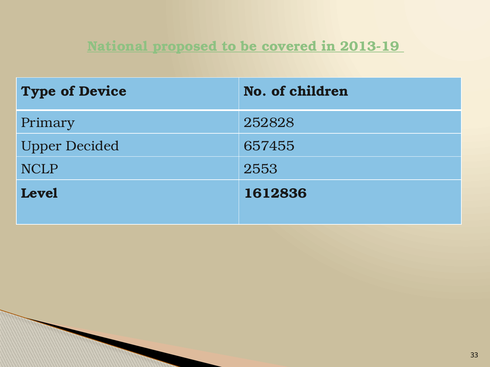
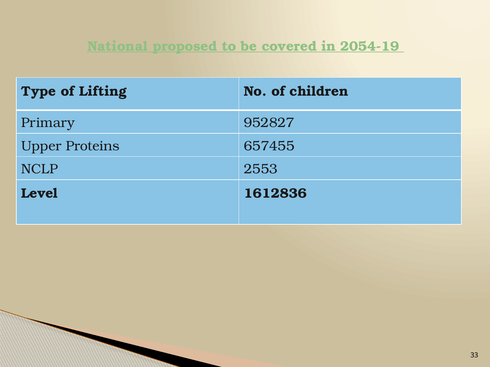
2013-19: 2013-19 -> 2054-19
Device: Device -> Lifting
252828: 252828 -> 952827
Decided: Decided -> Proteins
